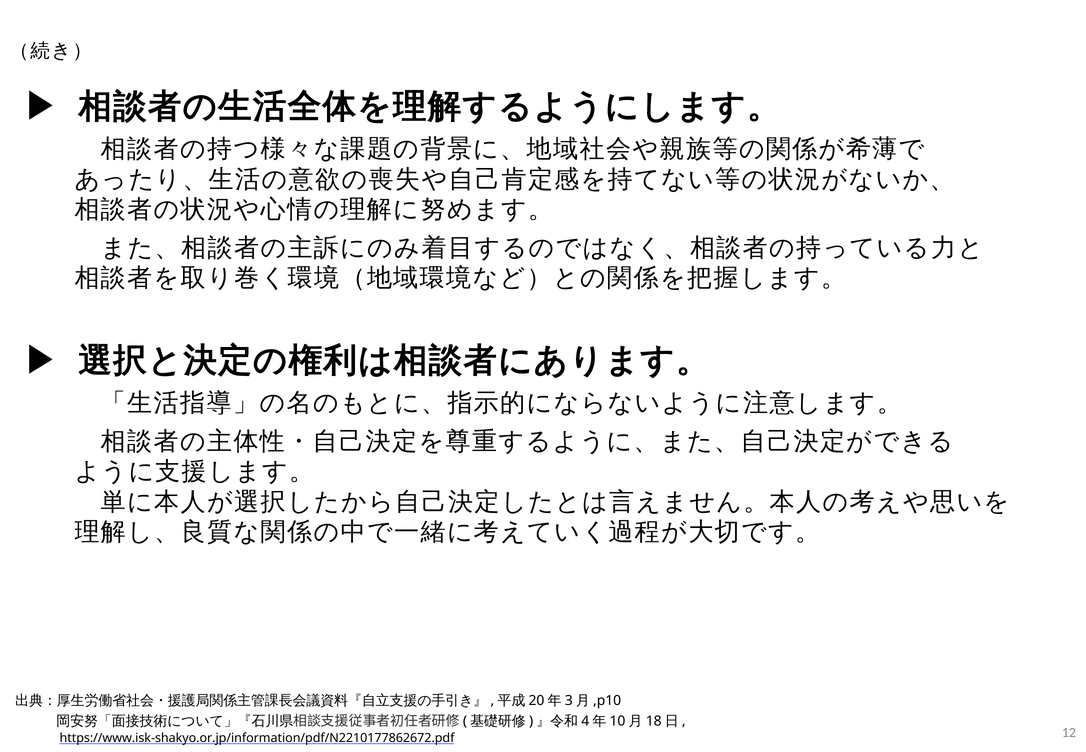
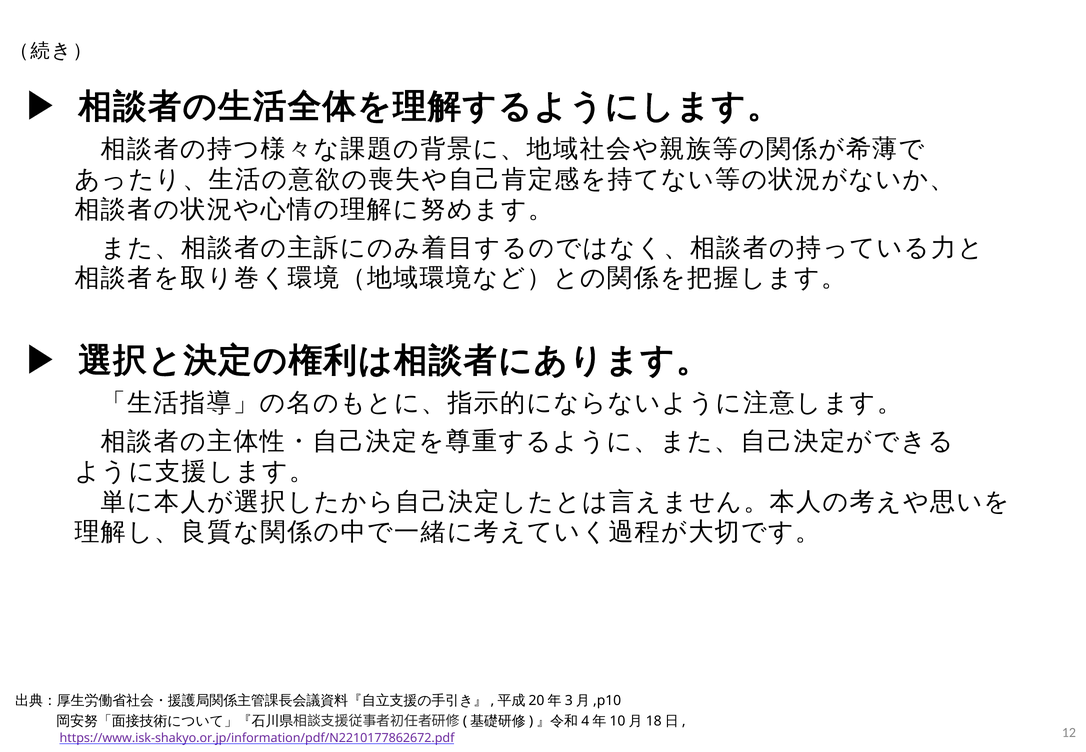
https://www.isk-shakyo.or.jp/information/pdf/N2210177862672.pdf colour: black -> purple
